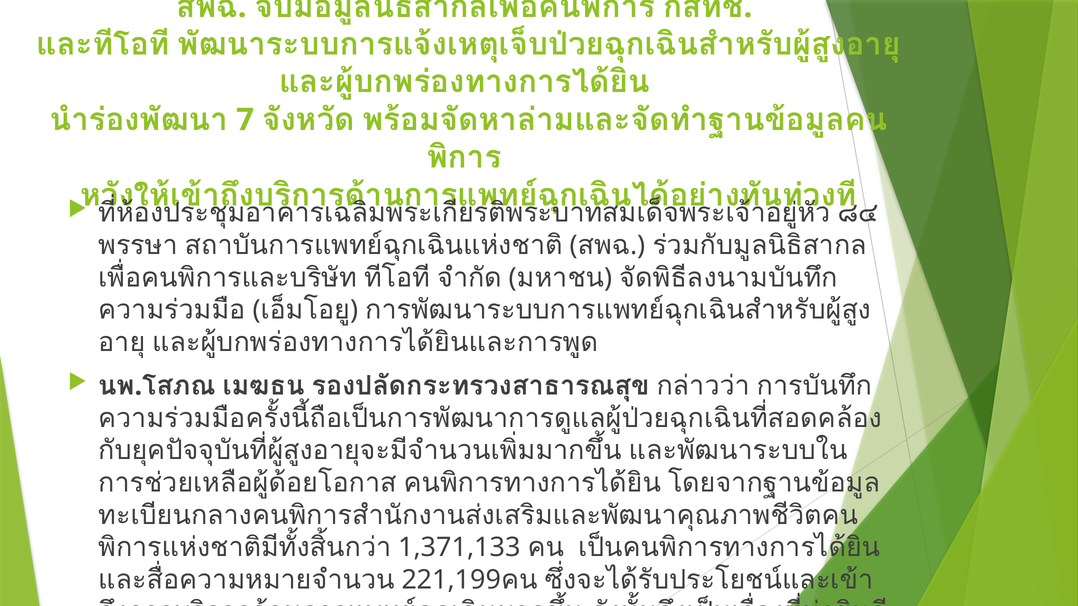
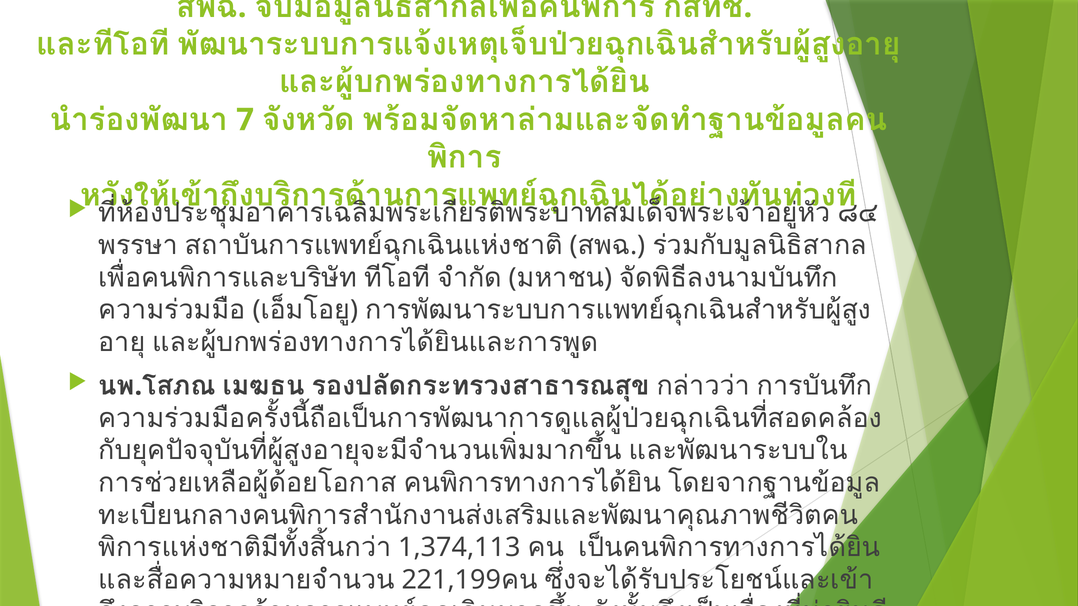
1,371,133: 1,371,133 -> 1,374,113
